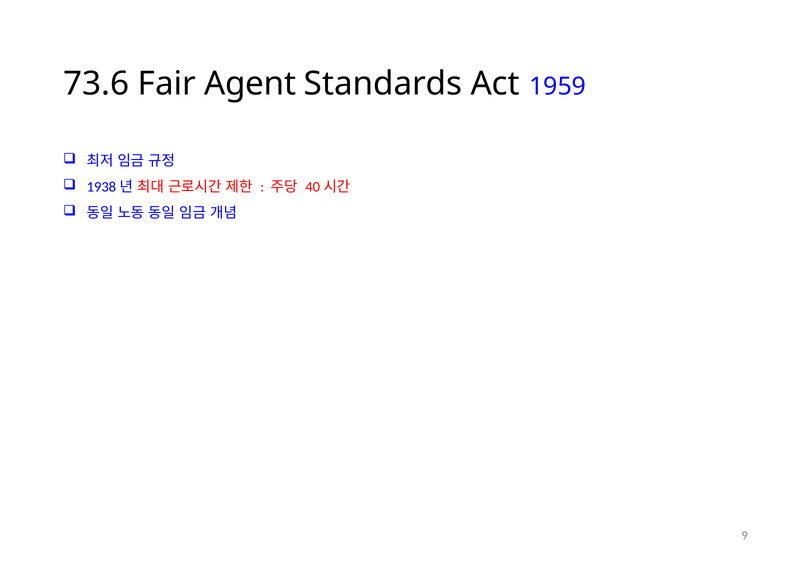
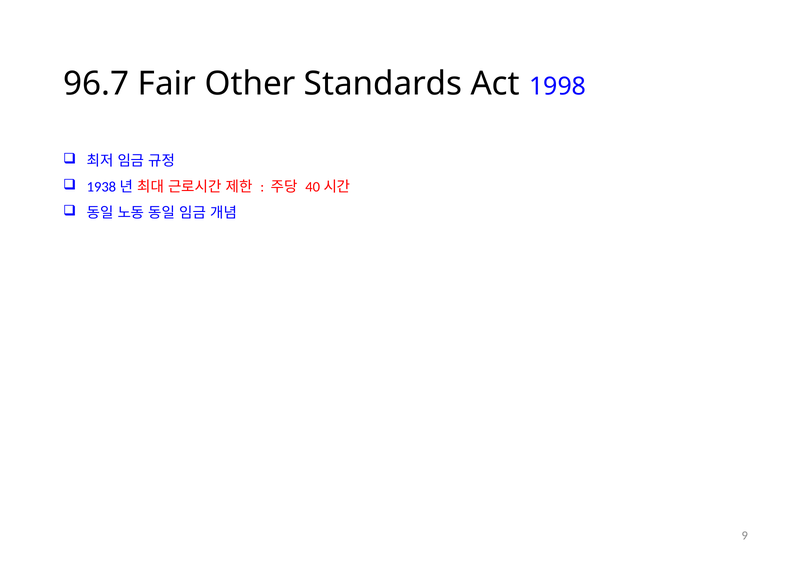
73.6: 73.6 -> 96.7
Agent: Agent -> Other
1959: 1959 -> 1998
